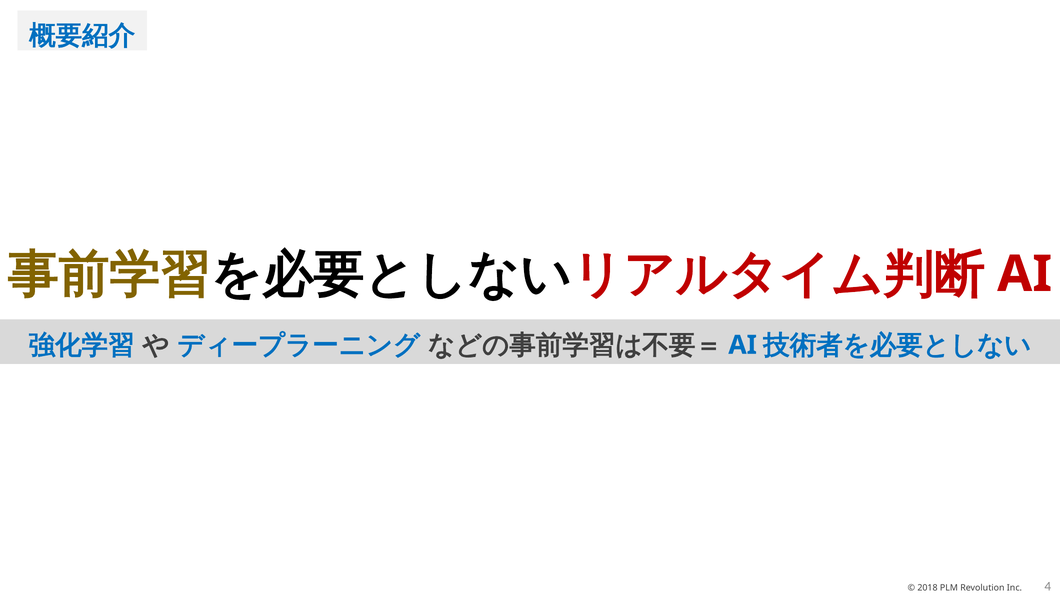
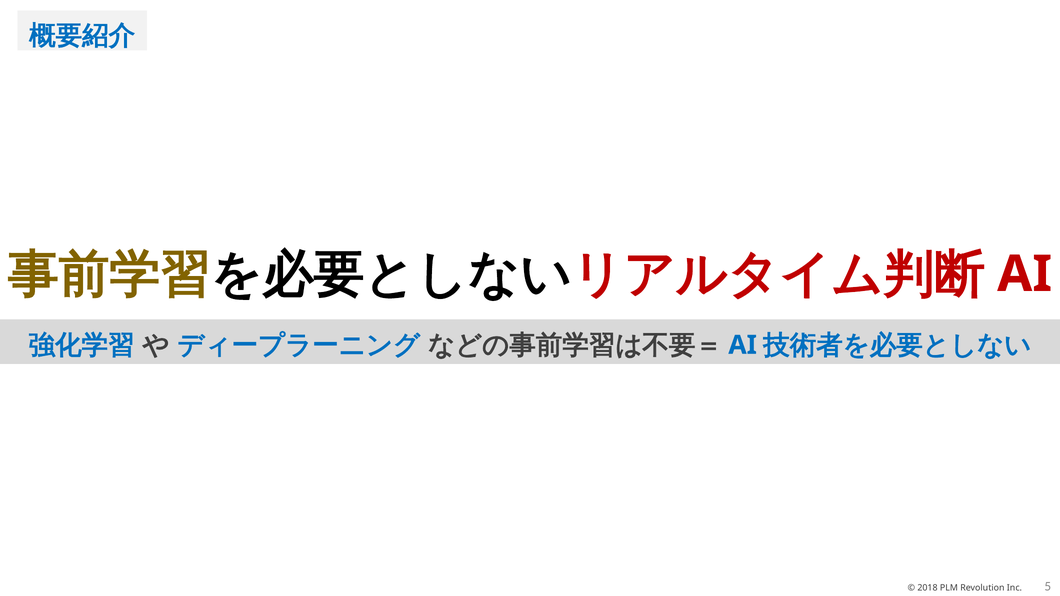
4: 4 -> 5
